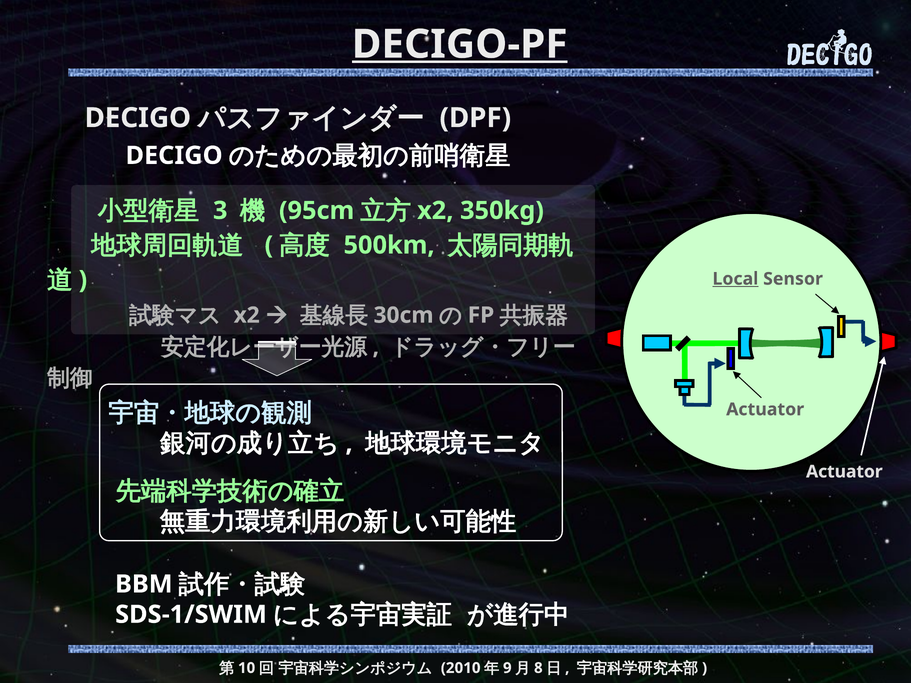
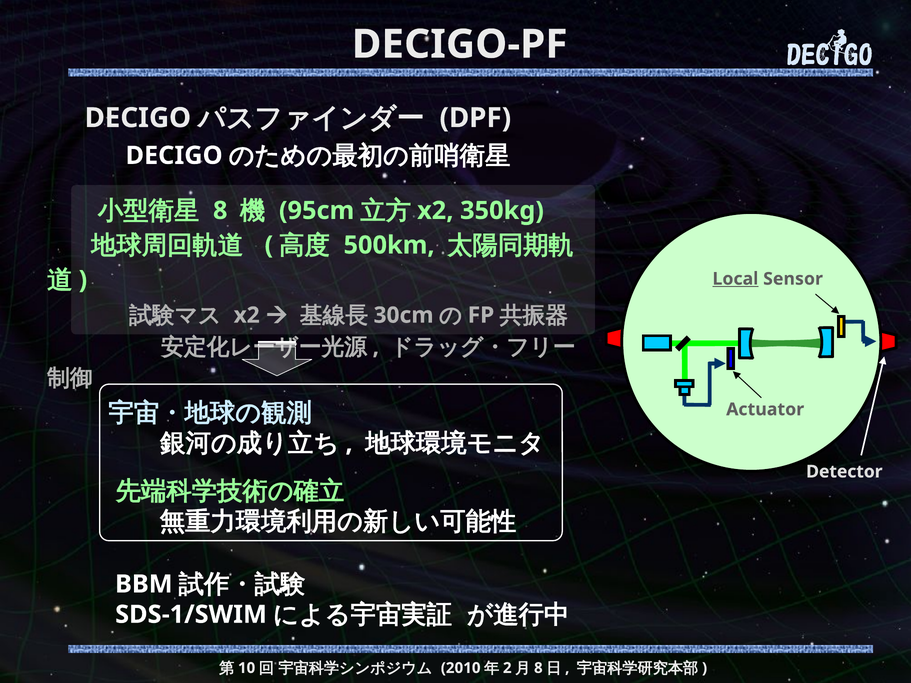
DECIGO-PF underline: present -> none
3 at (220, 211): 3 -> 8
Actuator at (844, 472): Actuator -> Detector
9: 9 -> 2
